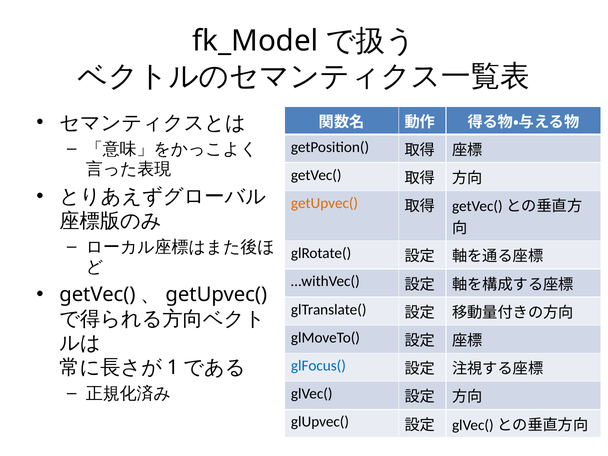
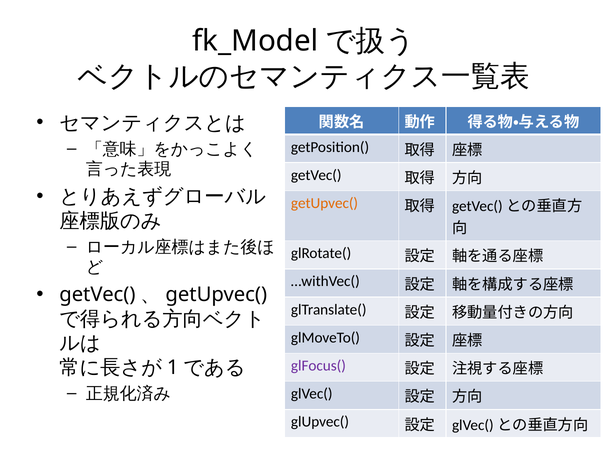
glFocus( colour: blue -> purple
